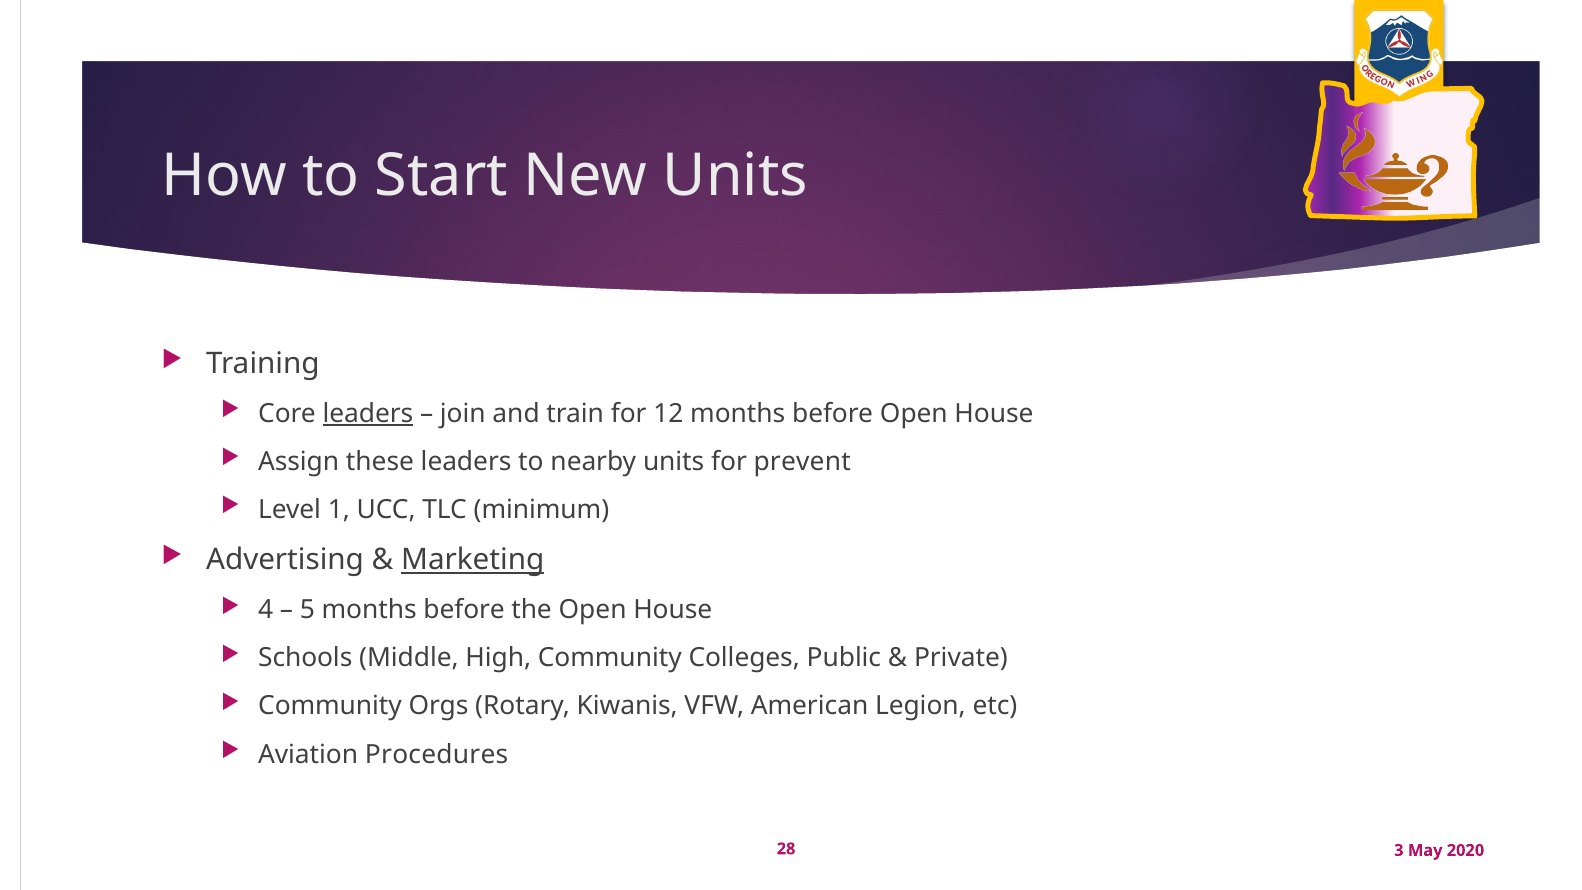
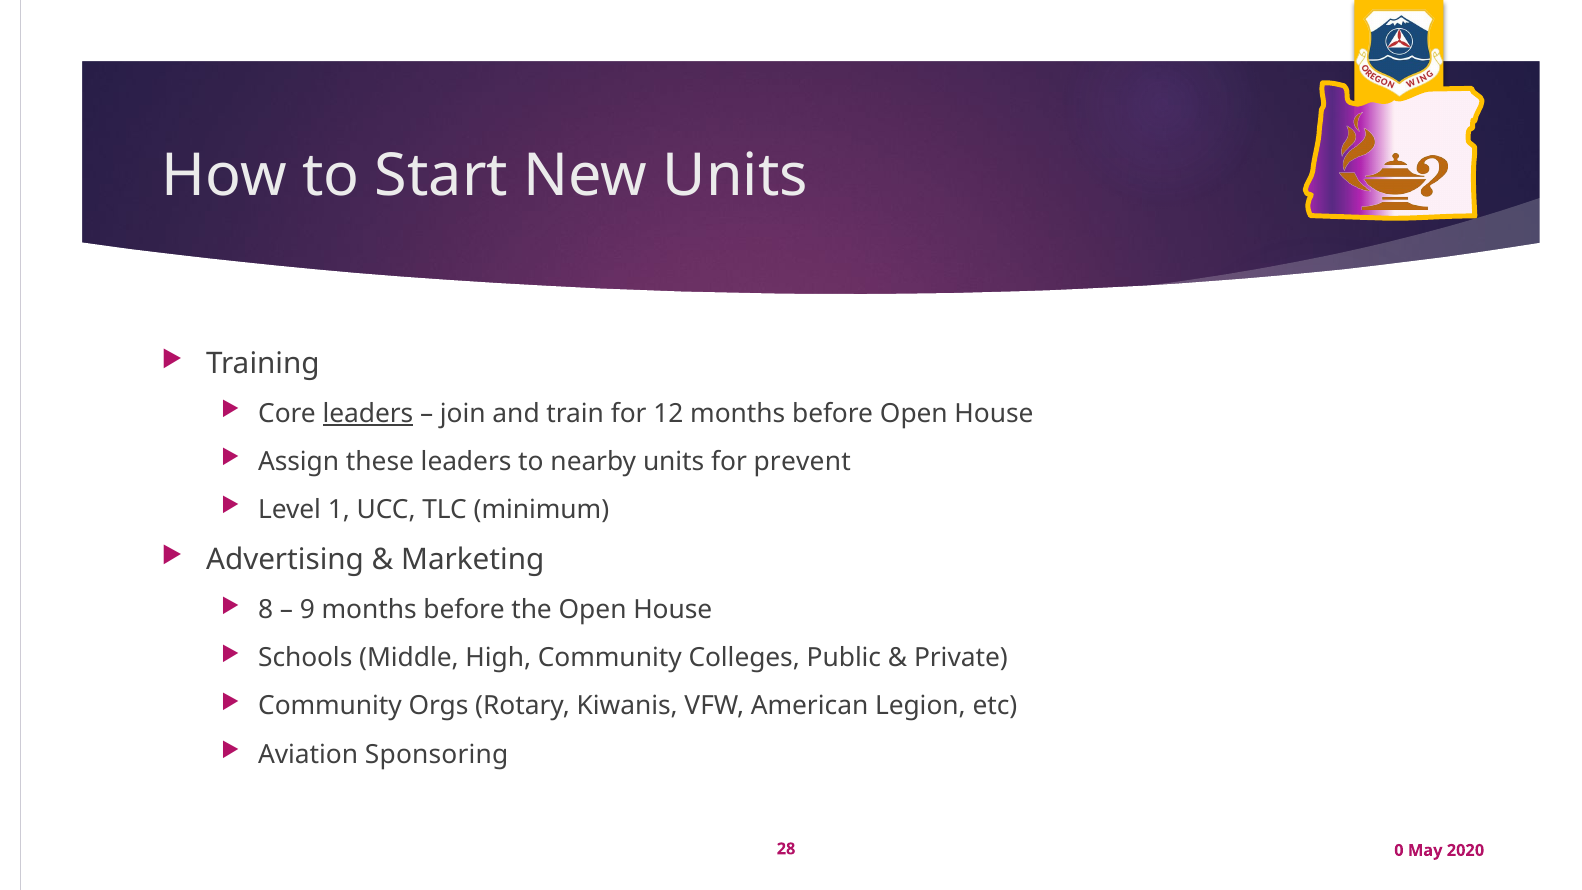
Marketing underline: present -> none
4: 4 -> 8
5: 5 -> 9
Procedures: Procedures -> Sponsoring
3: 3 -> 0
